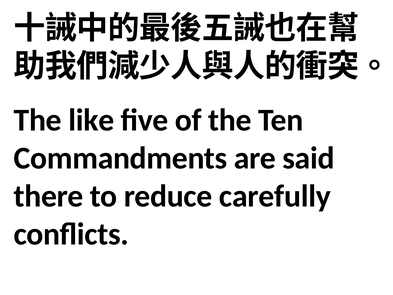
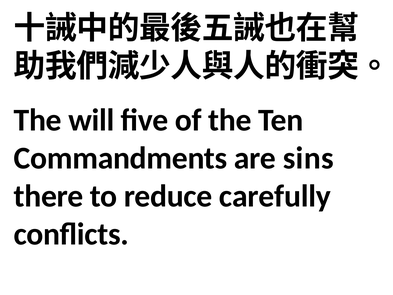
like: like -> will
said: said -> sins
